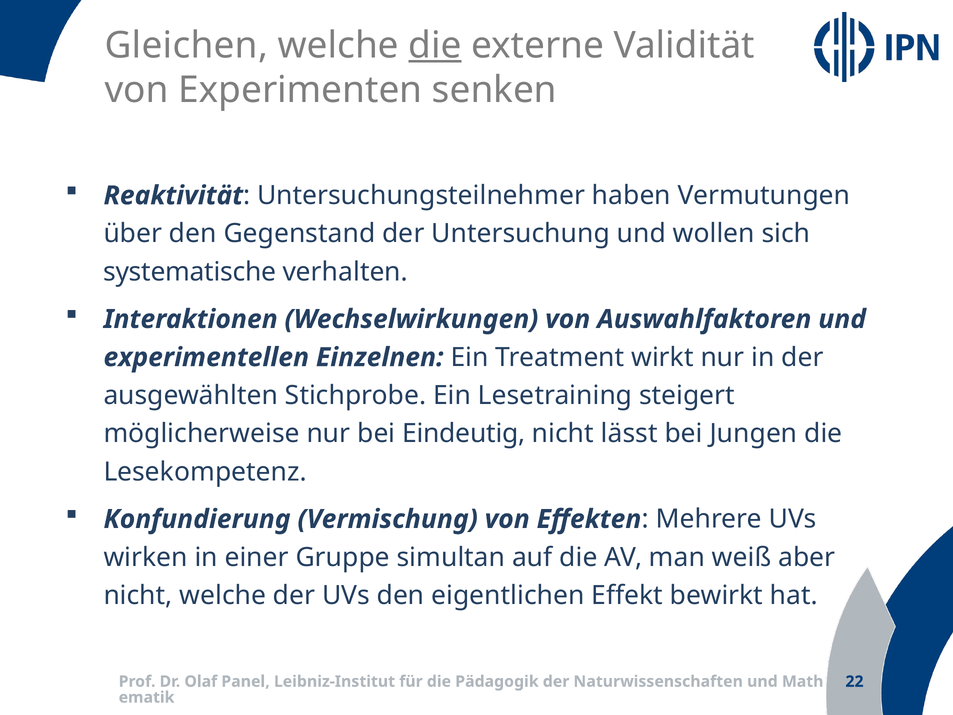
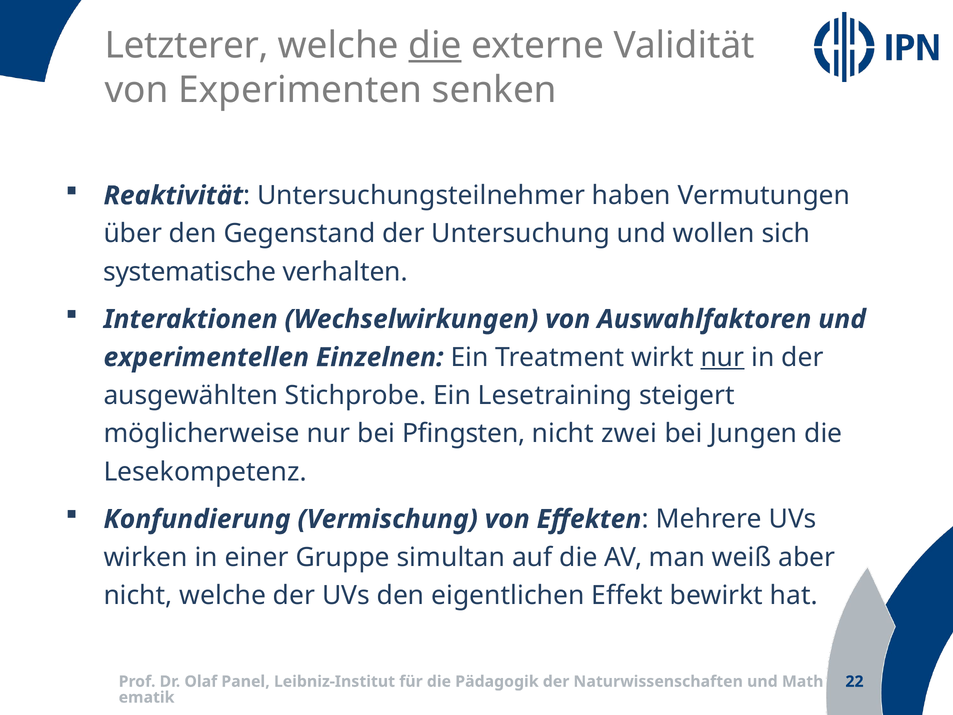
Gleichen: Gleichen -> Letzterer
nur at (722, 357) underline: none -> present
Eindeutig: Eindeutig -> Pfingsten
lässt: lässt -> zwei
